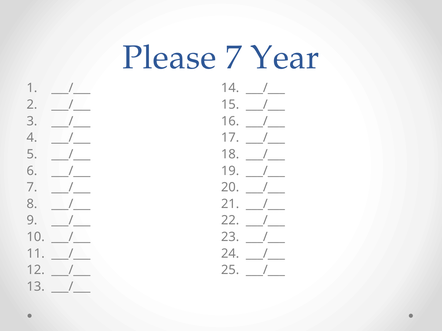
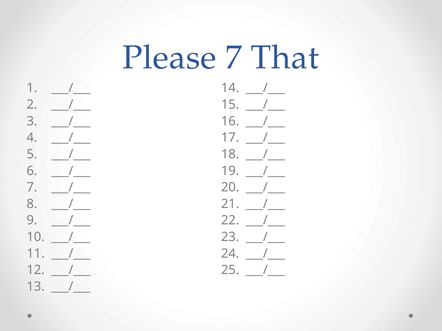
Year: Year -> That
